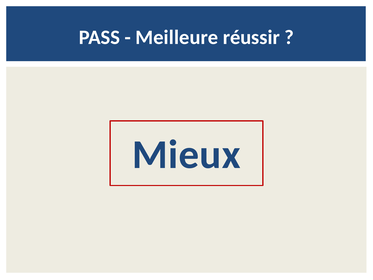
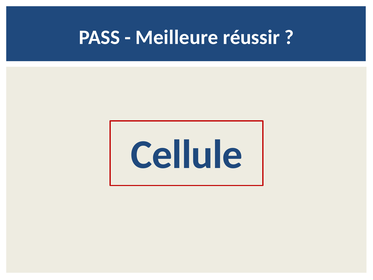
Mieux: Mieux -> Cellule
